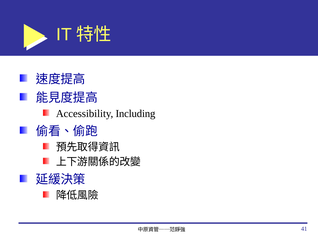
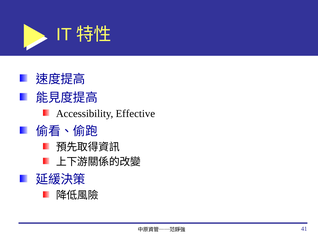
Including: Including -> Effective
